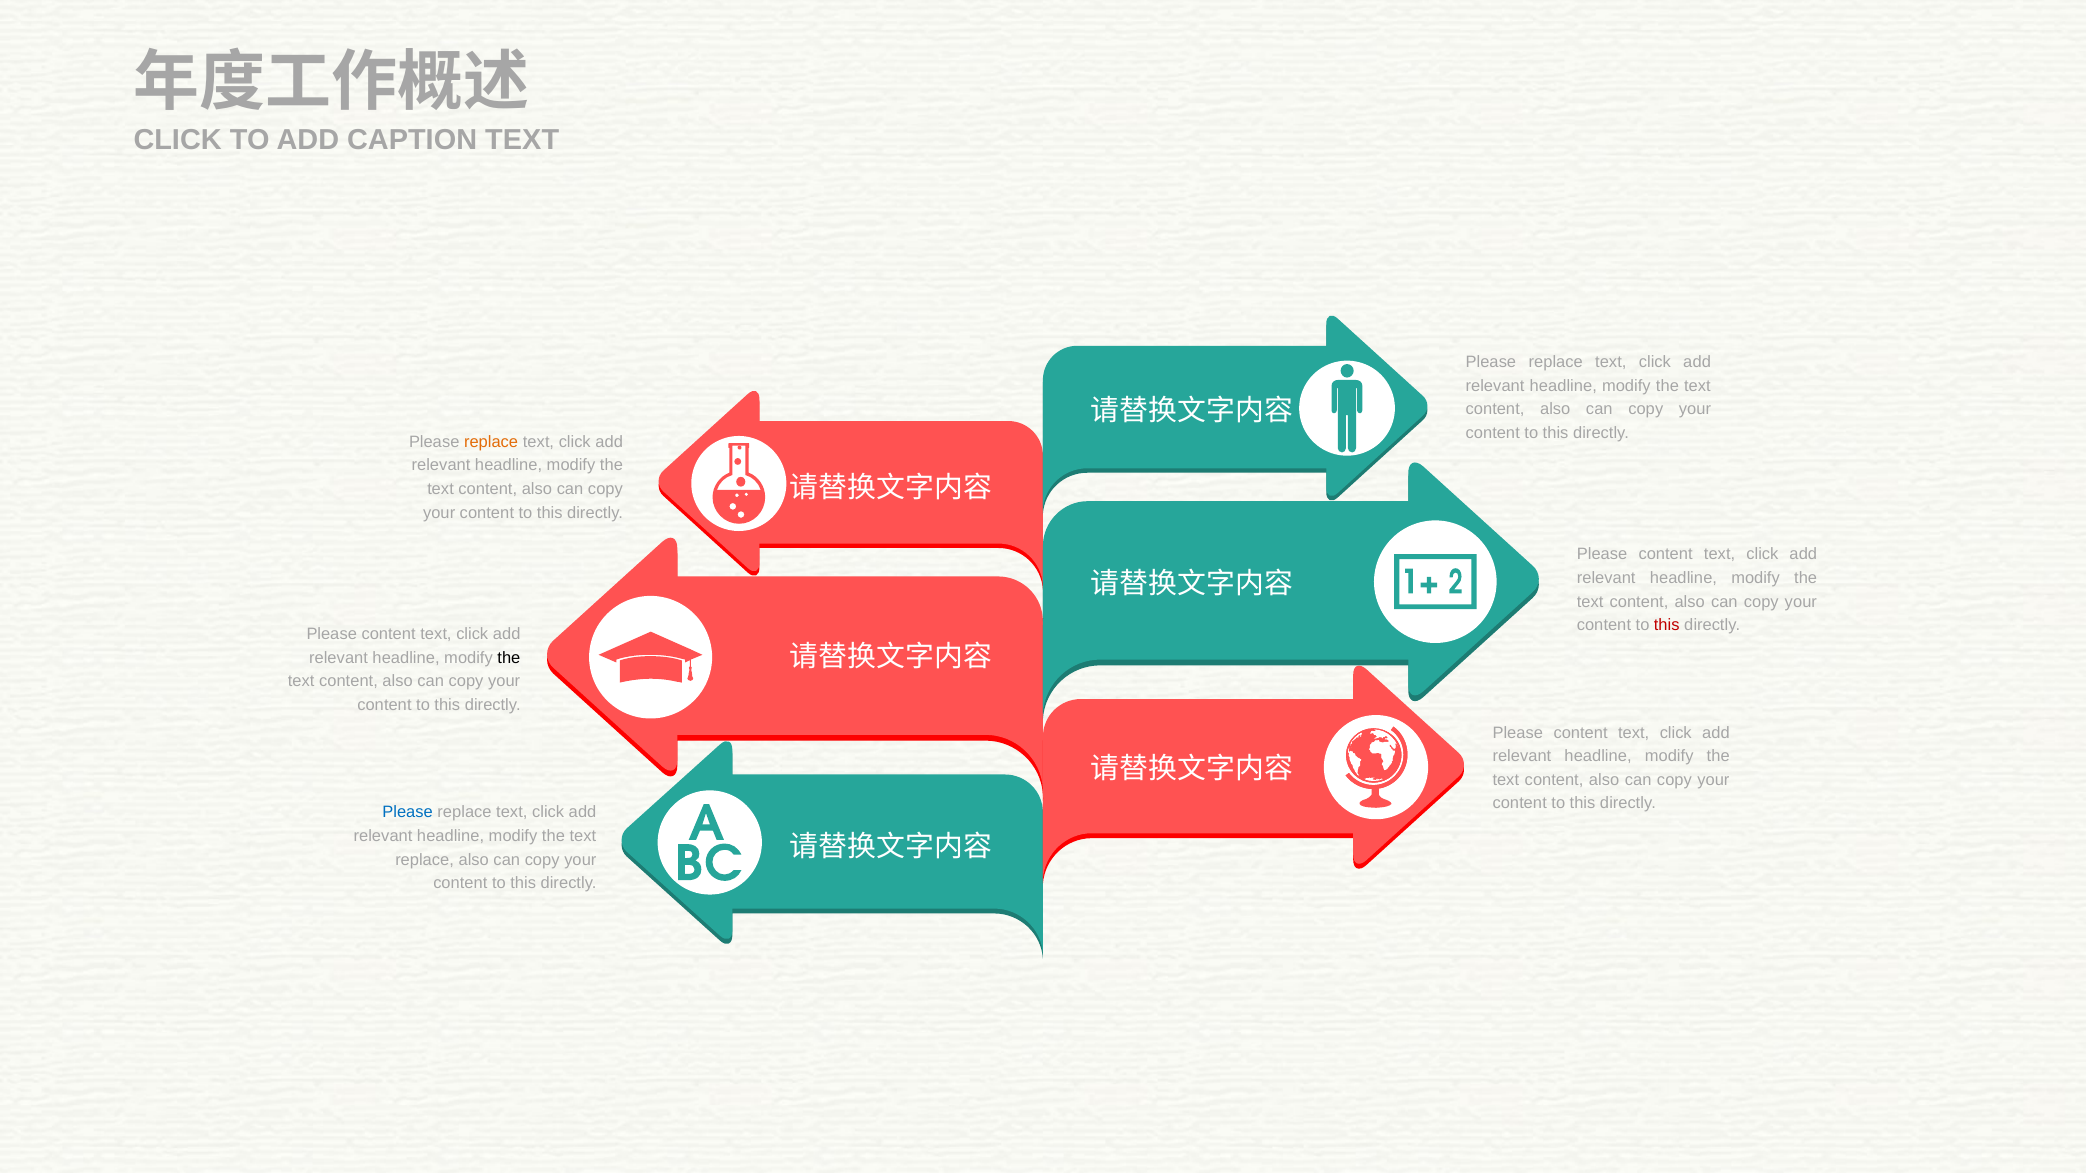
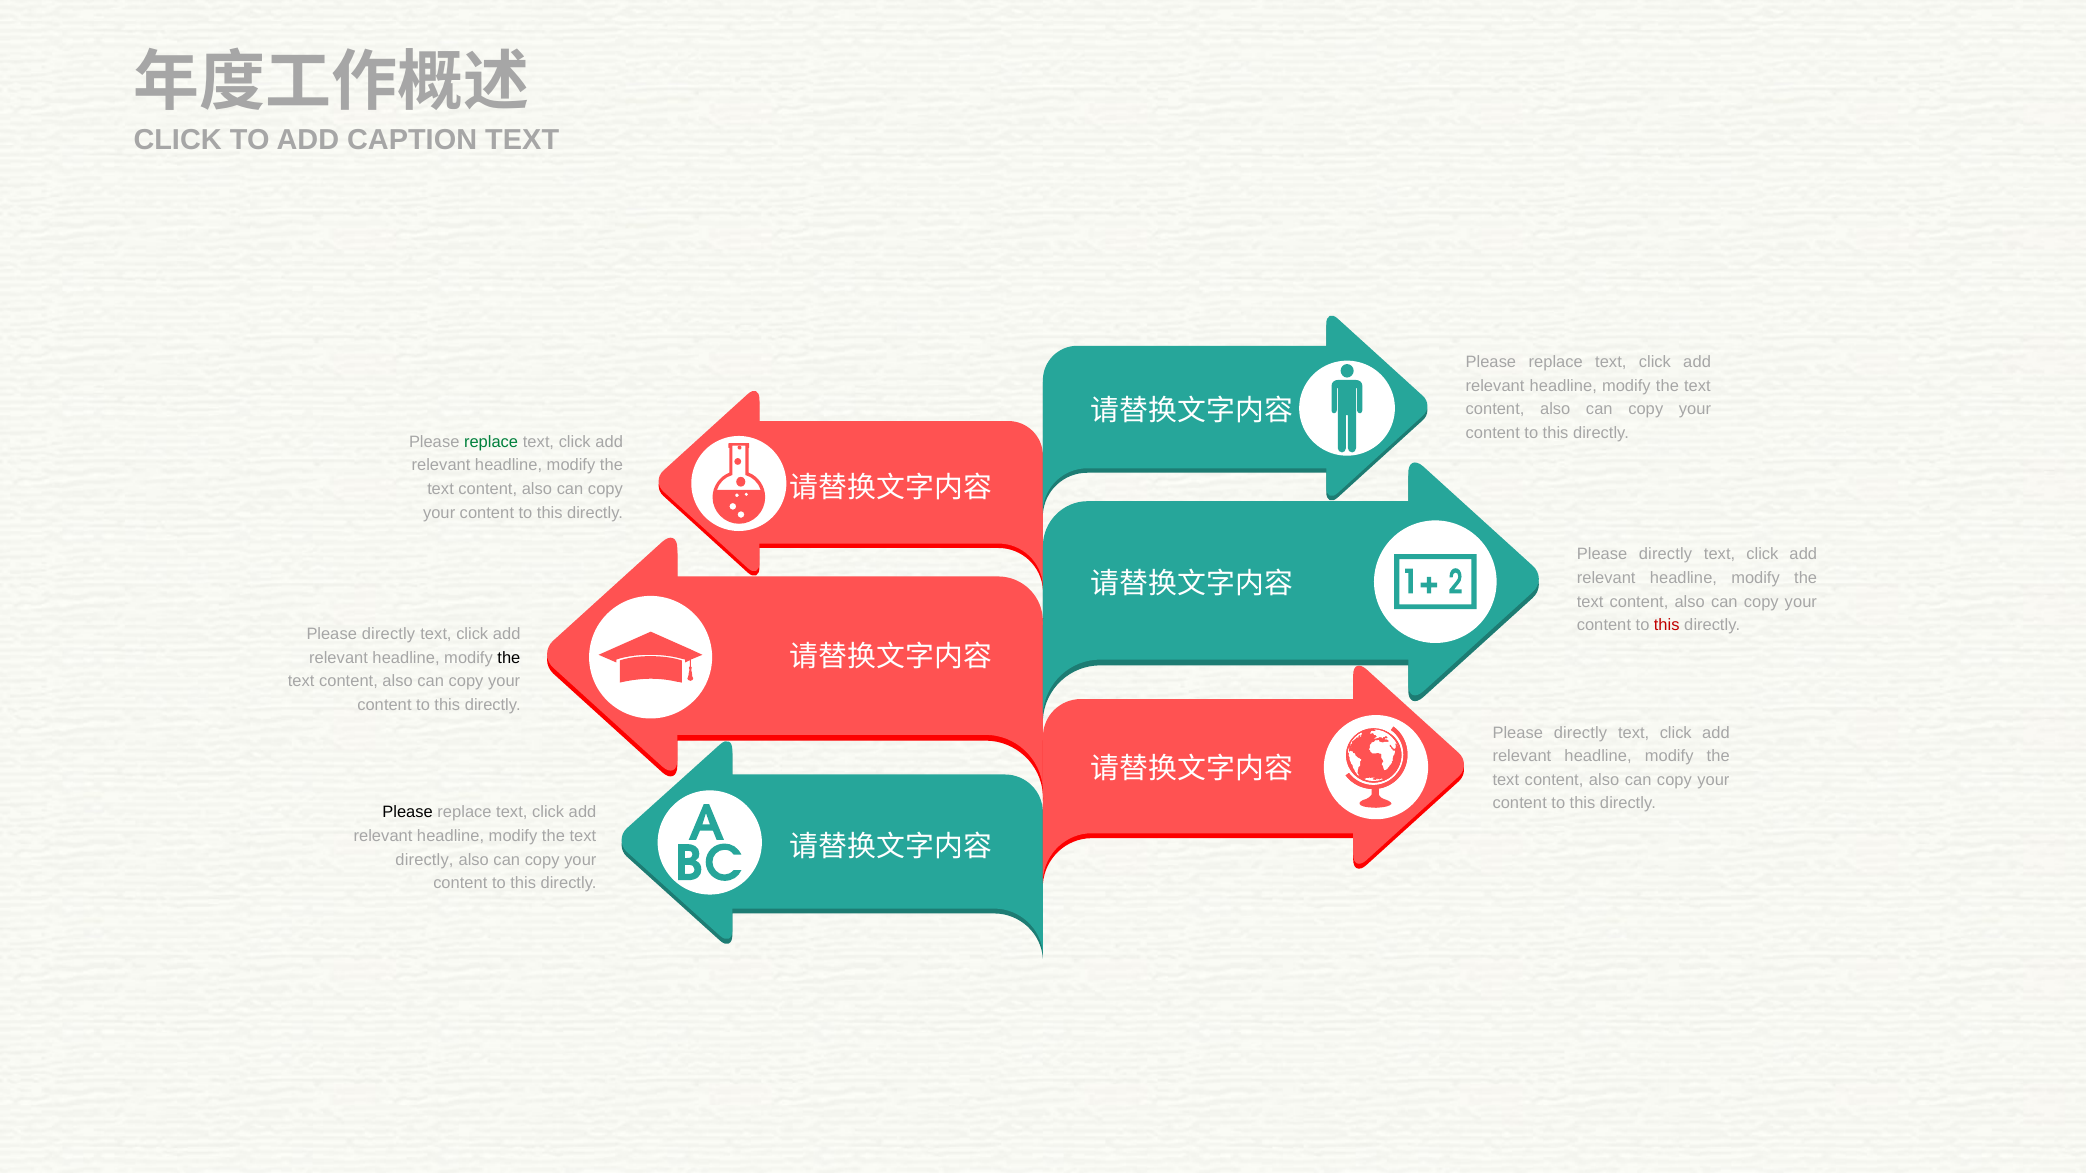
replace at (491, 442) colour: orange -> green
content at (1666, 554): content -> directly
content at (389, 634): content -> directly
content at (1581, 733): content -> directly
Please at (408, 813) colour: blue -> black
replace at (425, 860): replace -> directly
